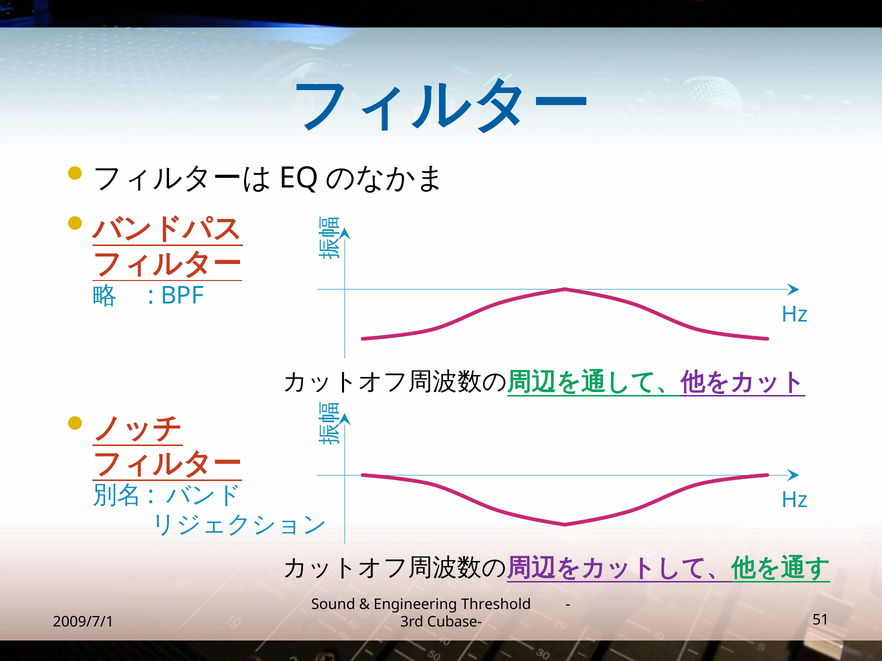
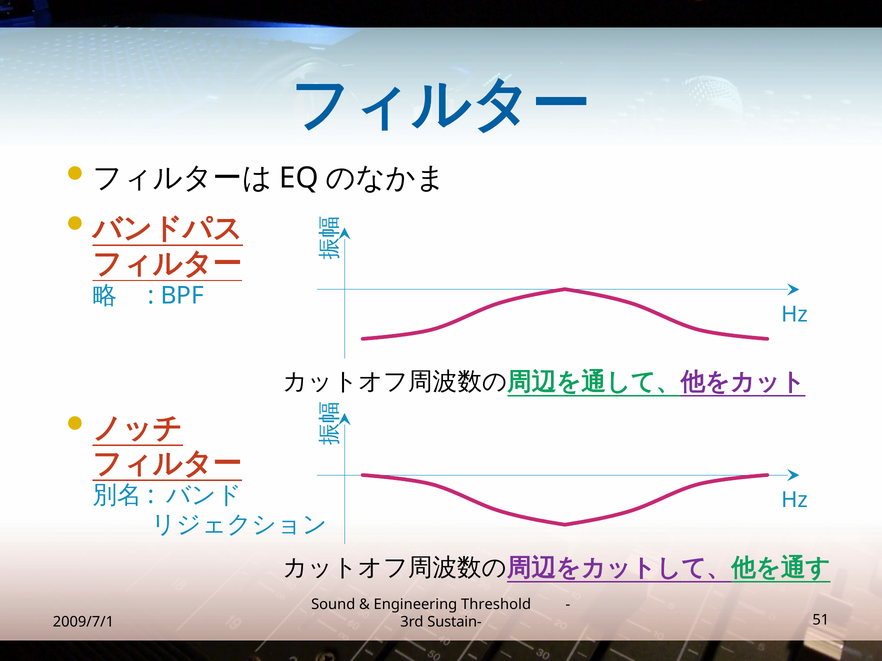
Cubase-: Cubase- -> Sustain-
